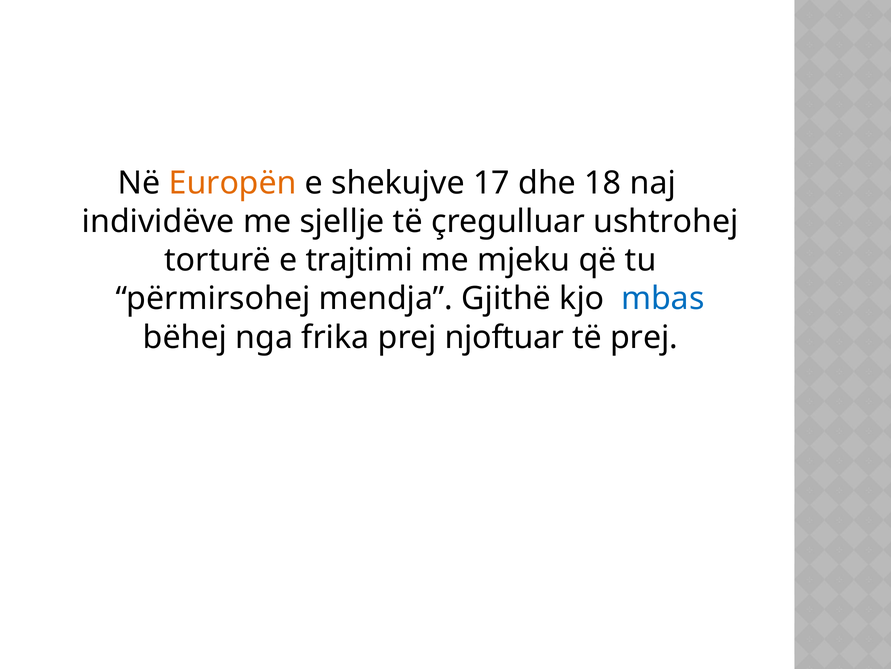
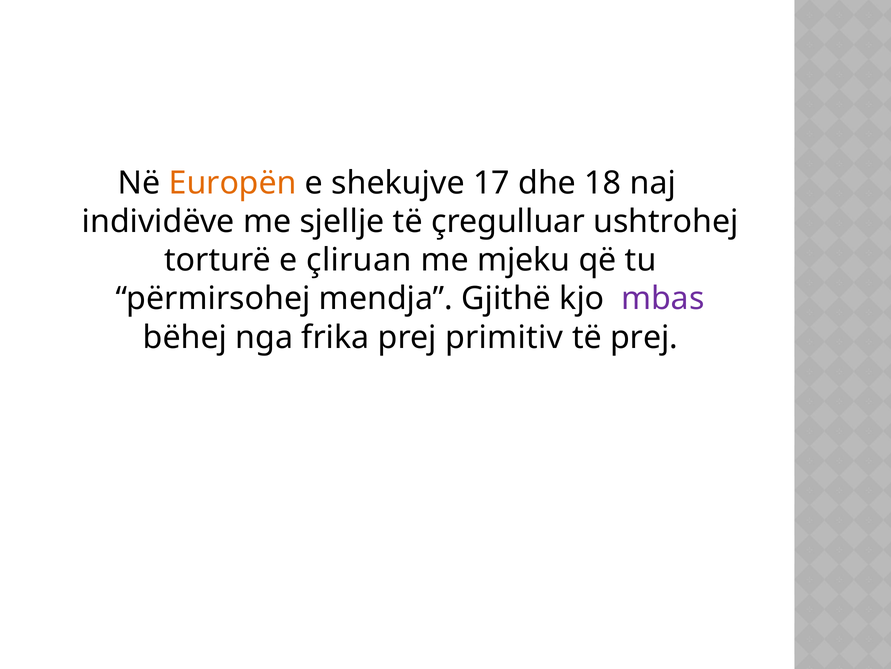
trajtimi: trajtimi -> çliruan
mbas colour: blue -> purple
njoftuar: njoftuar -> primitiv
